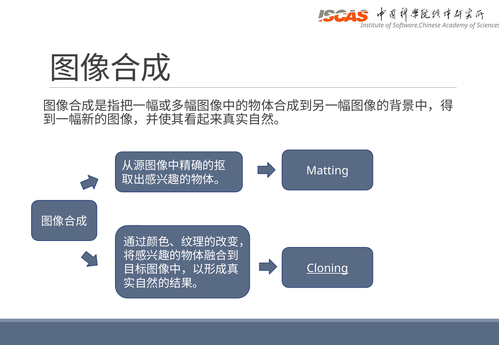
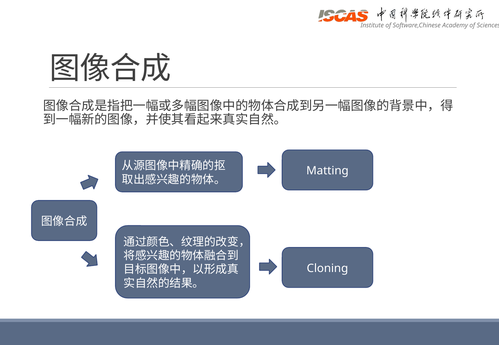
Cloning underline: present -> none
